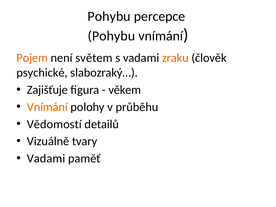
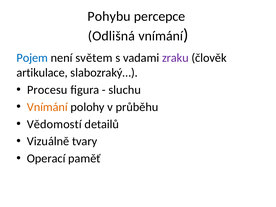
Pohybu at (111, 36): Pohybu -> Odlišná
Pojem colour: orange -> blue
zraku colour: orange -> purple
psychické: psychické -> artikulace
Zajišťuje: Zajišťuje -> Procesu
věkem: věkem -> sluchu
Vadami at (46, 159): Vadami -> Operací
